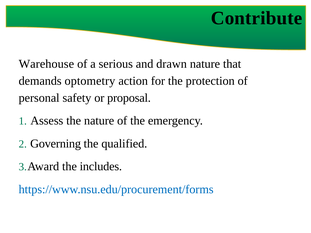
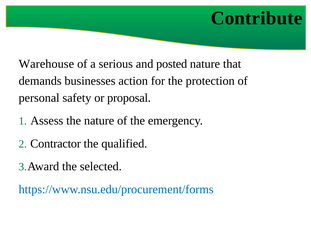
drawn: drawn -> posted
optometry: optometry -> businesses
Governing: Governing -> Contractor
includes: includes -> selected
